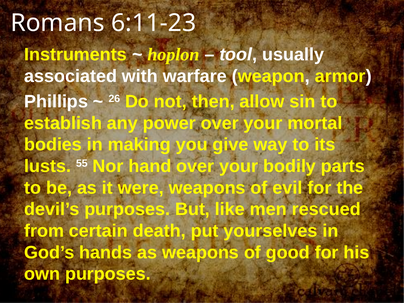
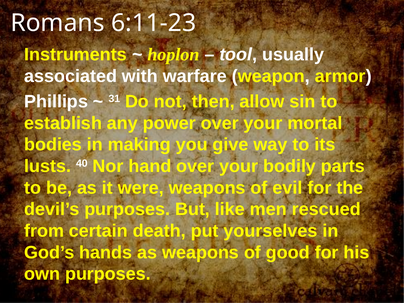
26: 26 -> 31
55: 55 -> 40
